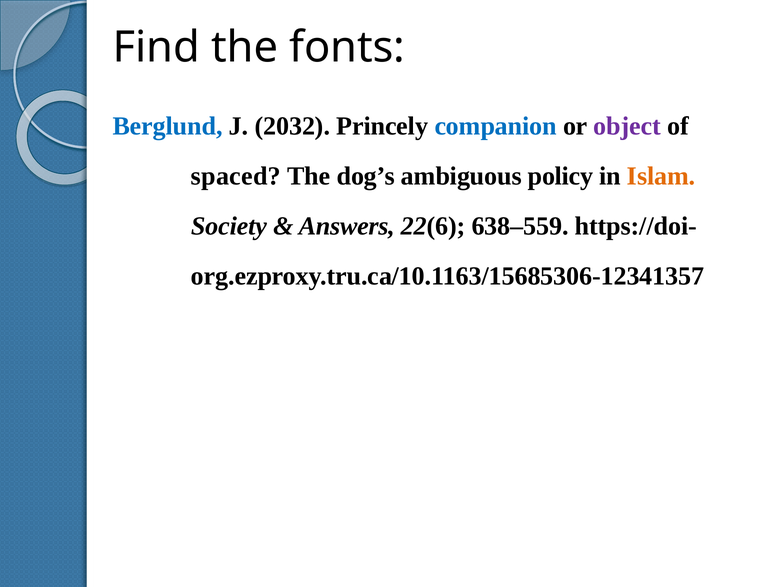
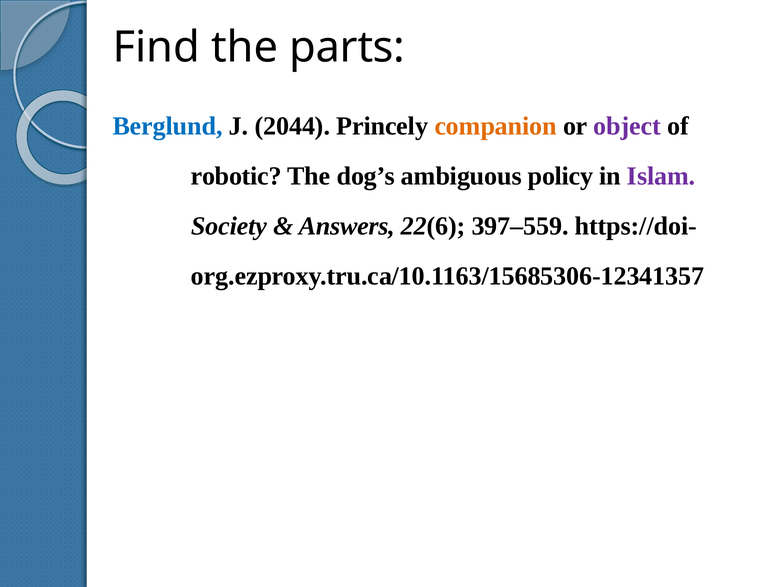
fonts: fonts -> parts
2032: 2032 -> 2044
companion colour: blue -> orange
spaced: spaced -> robotic
Islam colour: orange -> purple
638–559: 638–559 -> 397–559
